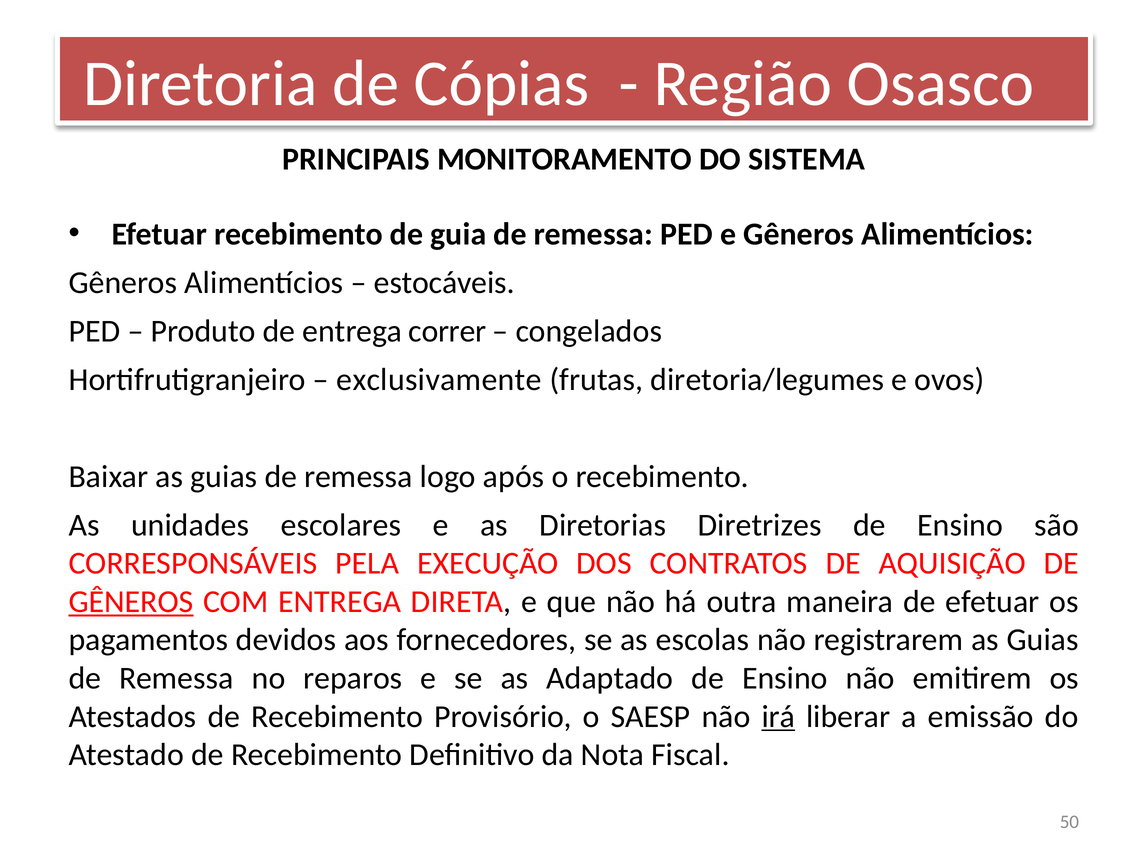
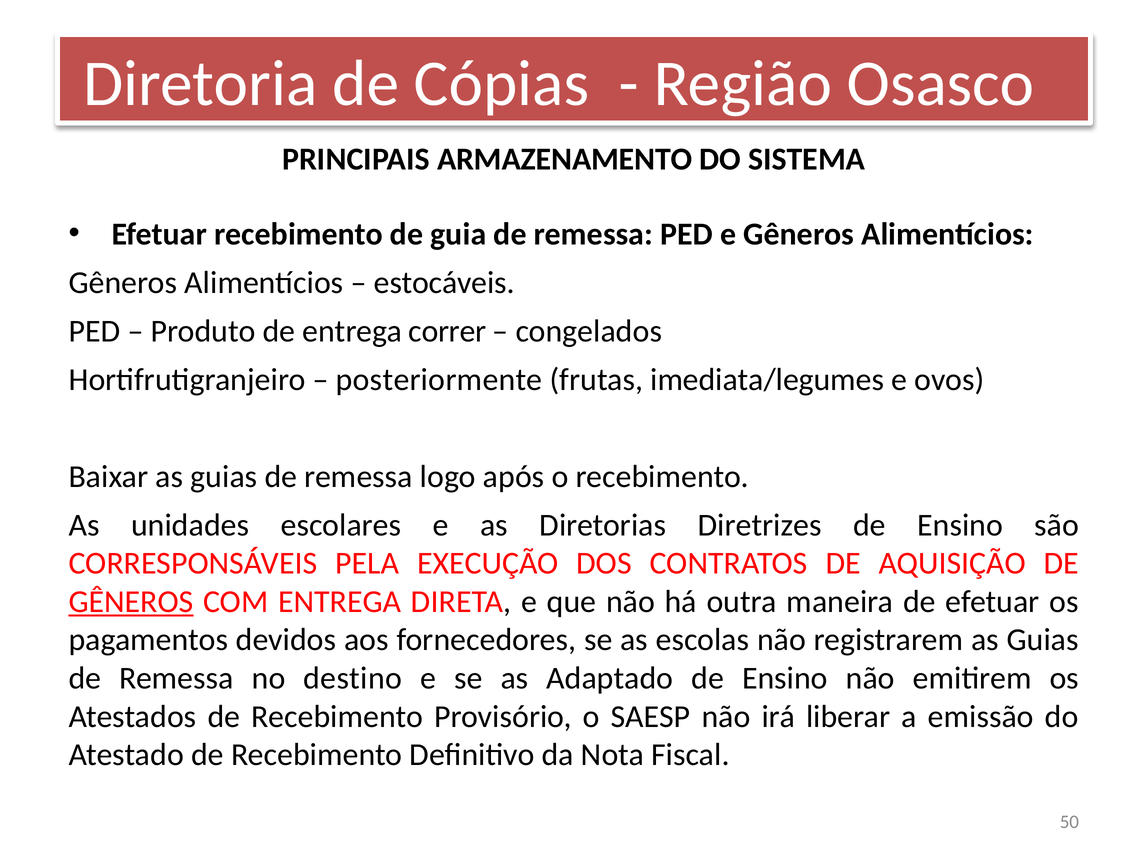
MONITORAMENTO: MONITORAMENTO -> ARMAZENAMENTO
exclusivamente: exclusivamente -> posteriormente
diretoria/legumes: diretoria/legumes -> imediata/legumes
reparos: reparos -> destino
irá underline: present -> none
